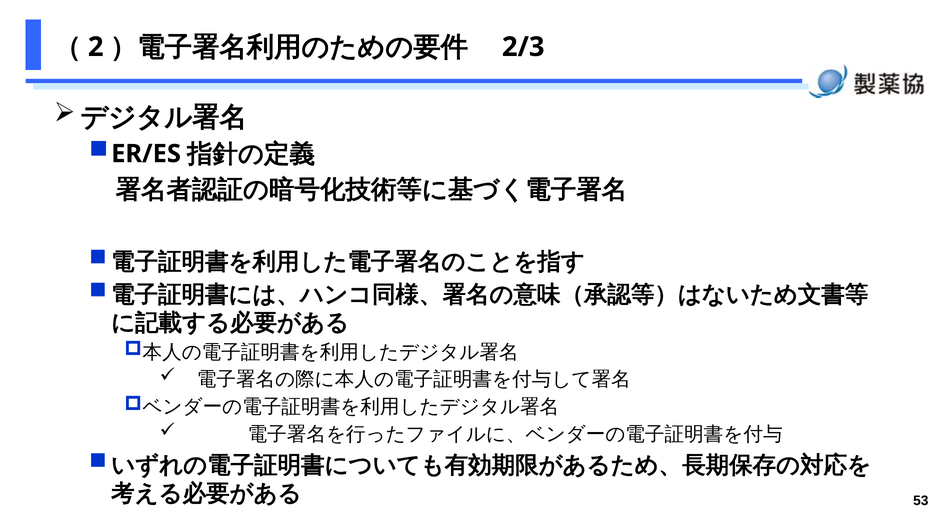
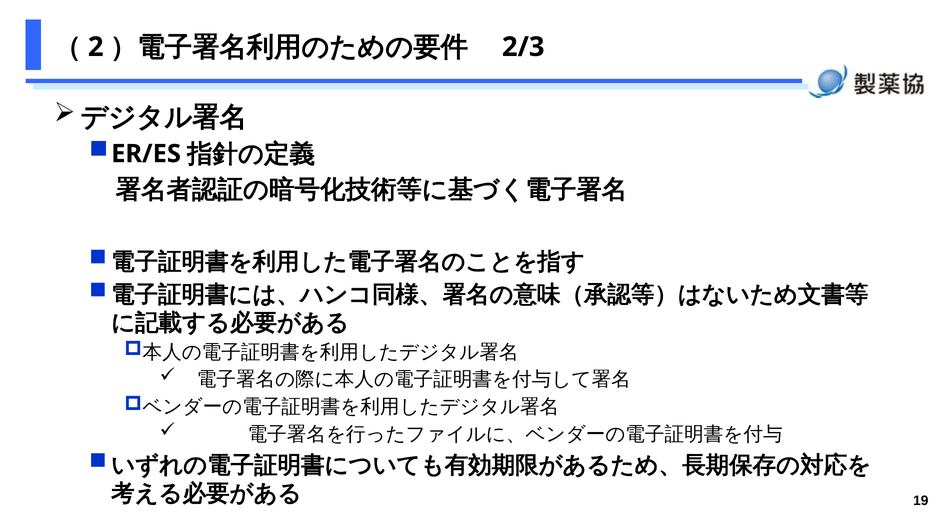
53: 53 -> 19
